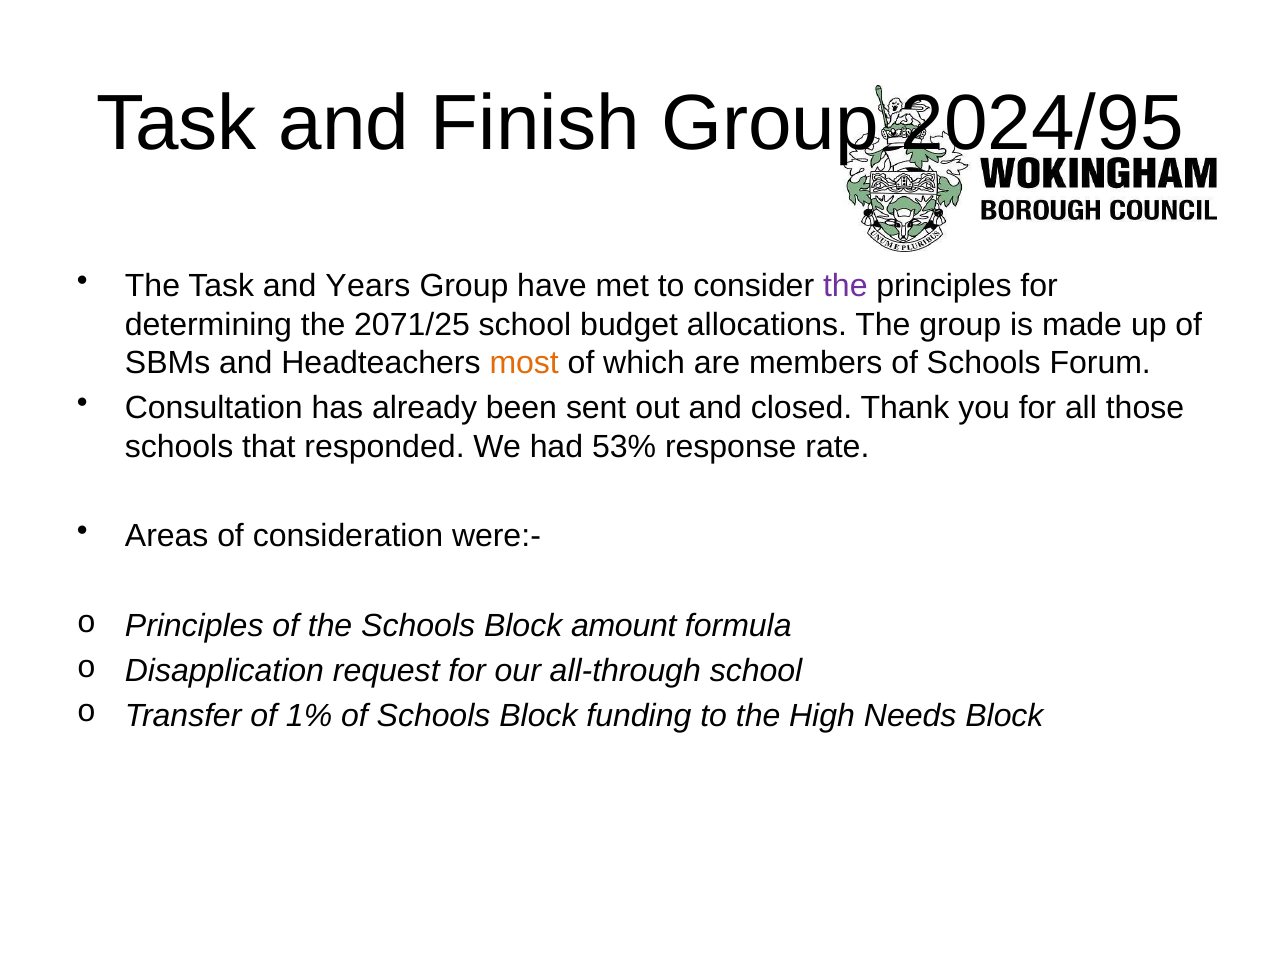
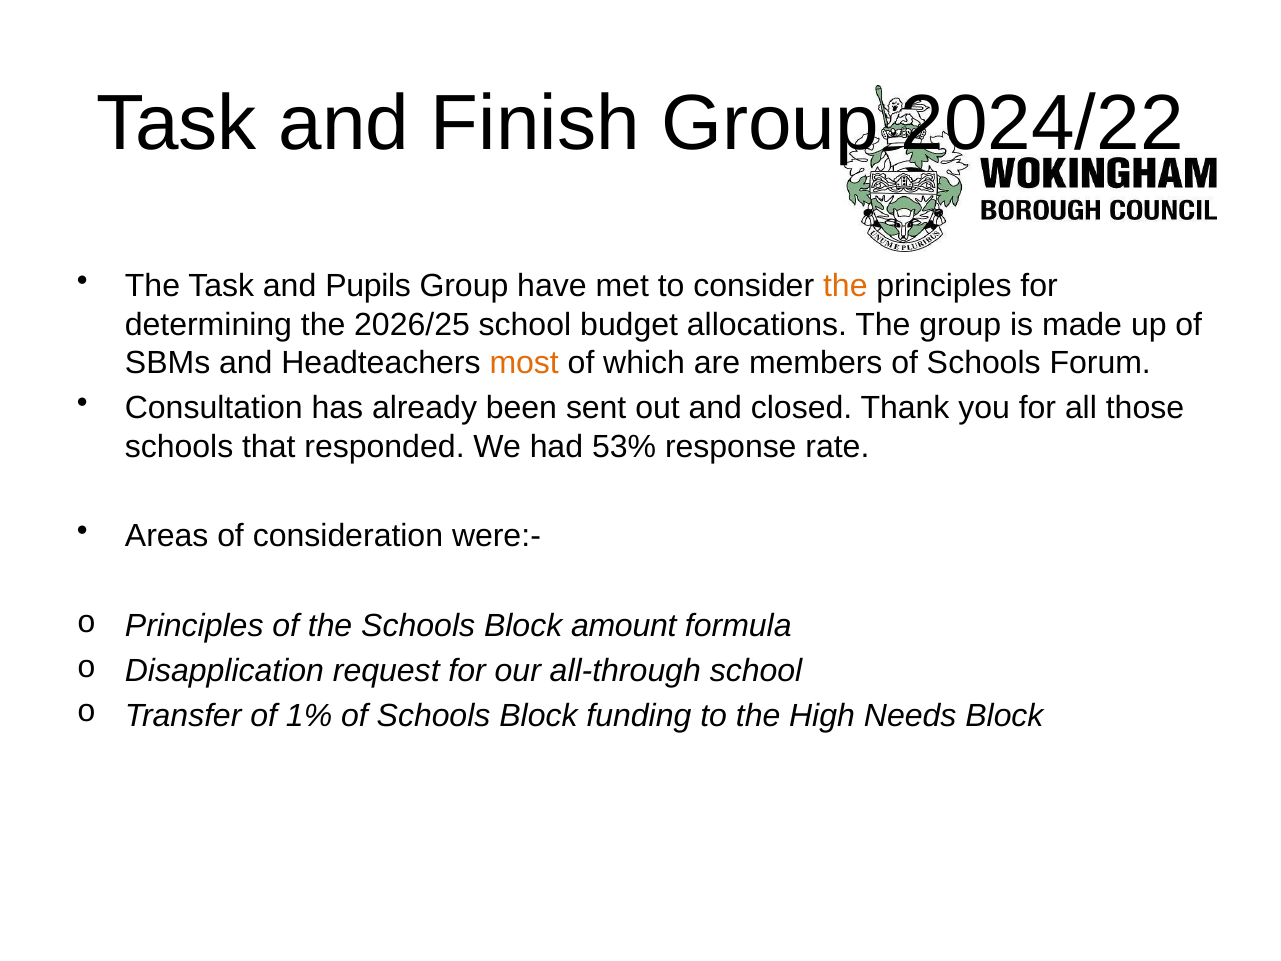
2024/95: 2024/95 -> 2024/22
Years: Years -> Pupils
the at (845, 286) colour: purple -> orange
2071/25: 2071/25 -> 2026/25
